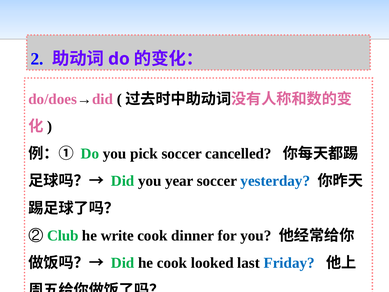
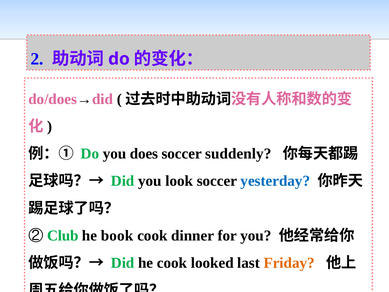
pick: pick -> does
cancelled: cancelled -> suddenly
year: year -> look
write: write -> book
Friday colour: blue -> orange
